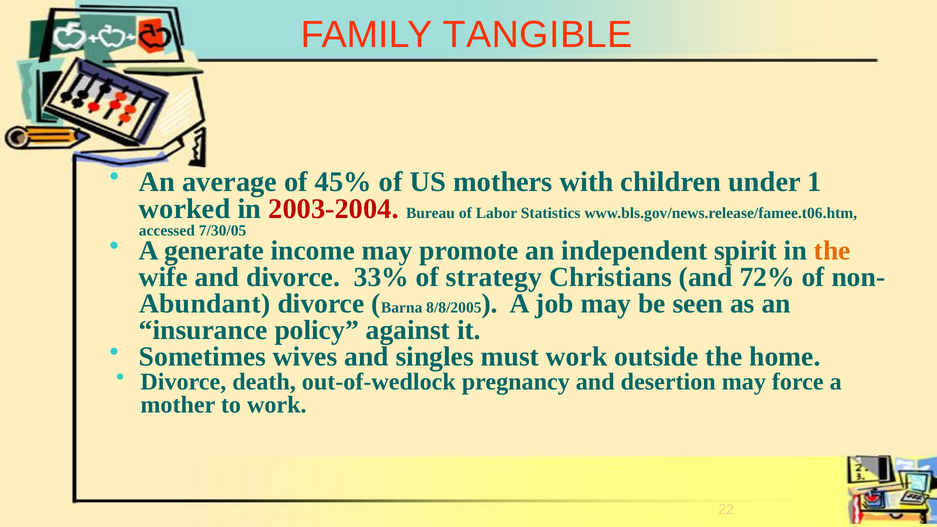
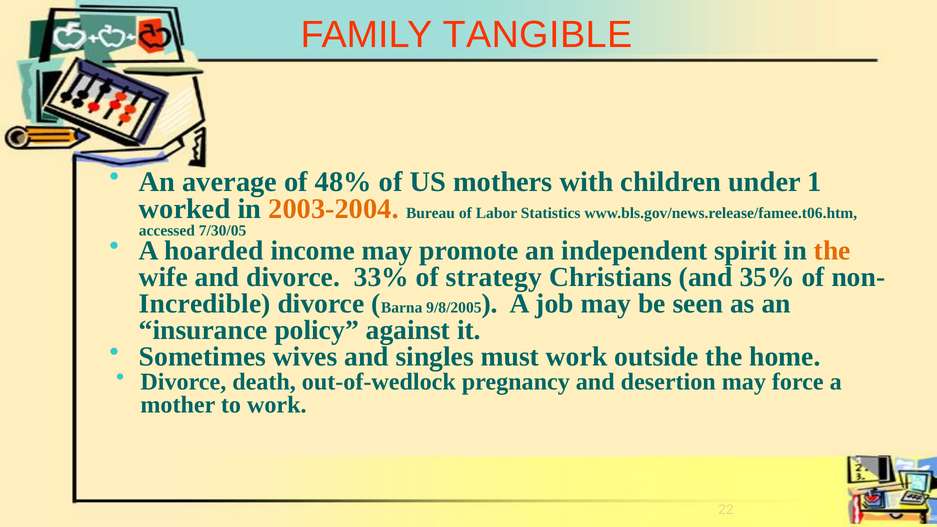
45%: 45% -> 48%
2003-2004 colour: red -> orange
generate: generate -> hoarded
72%: 72% -> 35%
Abundant: Abundant -> Incredible
8/8/2005: 8/8/2005 -> 9/8/2005
